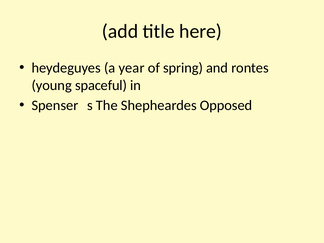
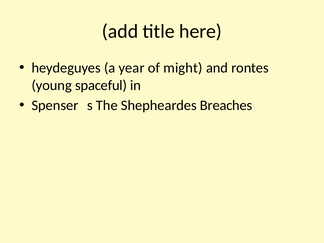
spring: spring -> might
Opposed: Opposed -> Breaches
